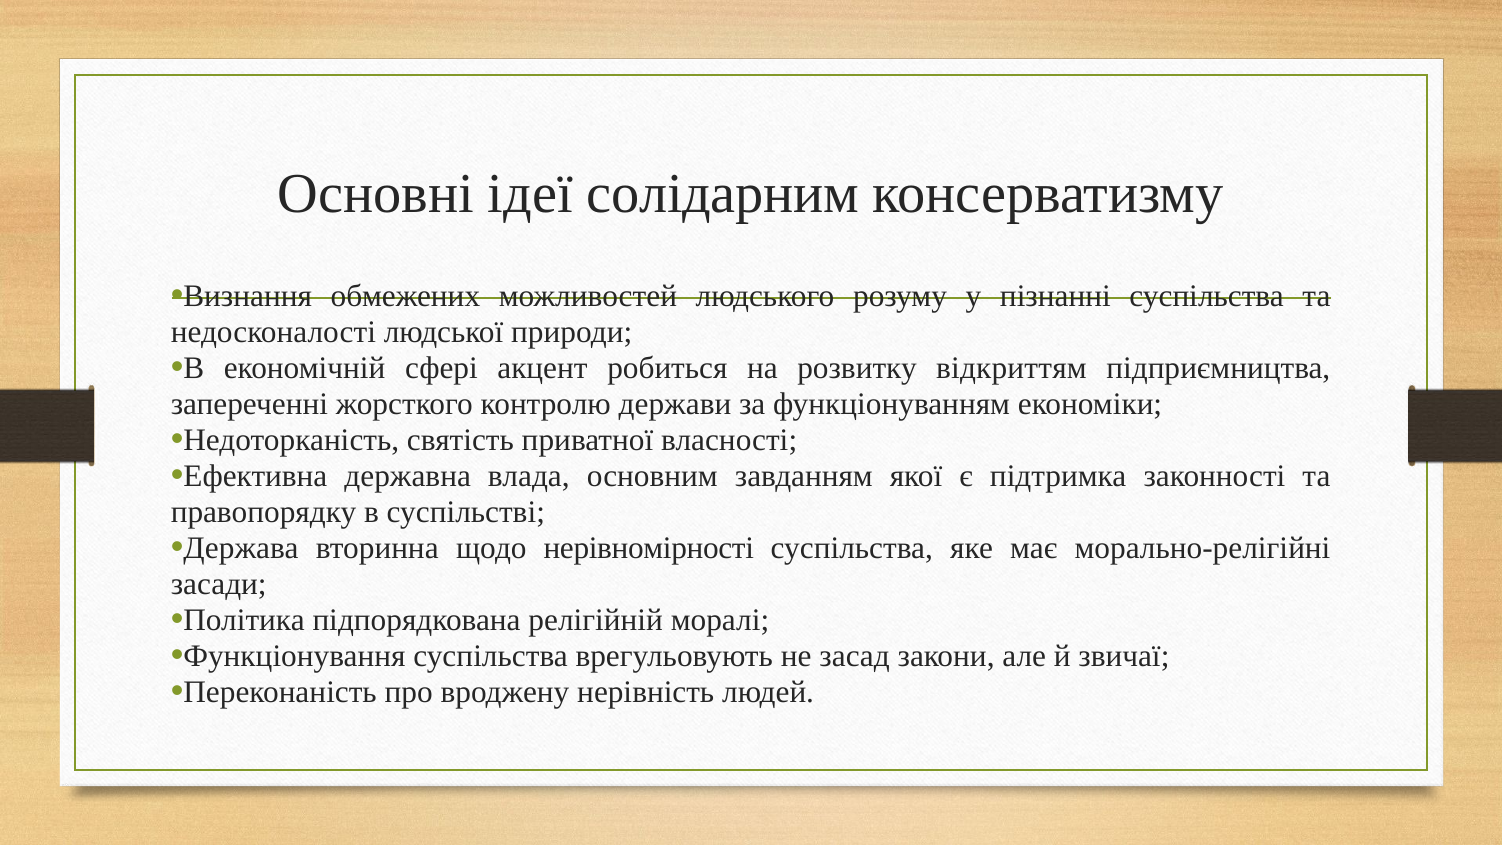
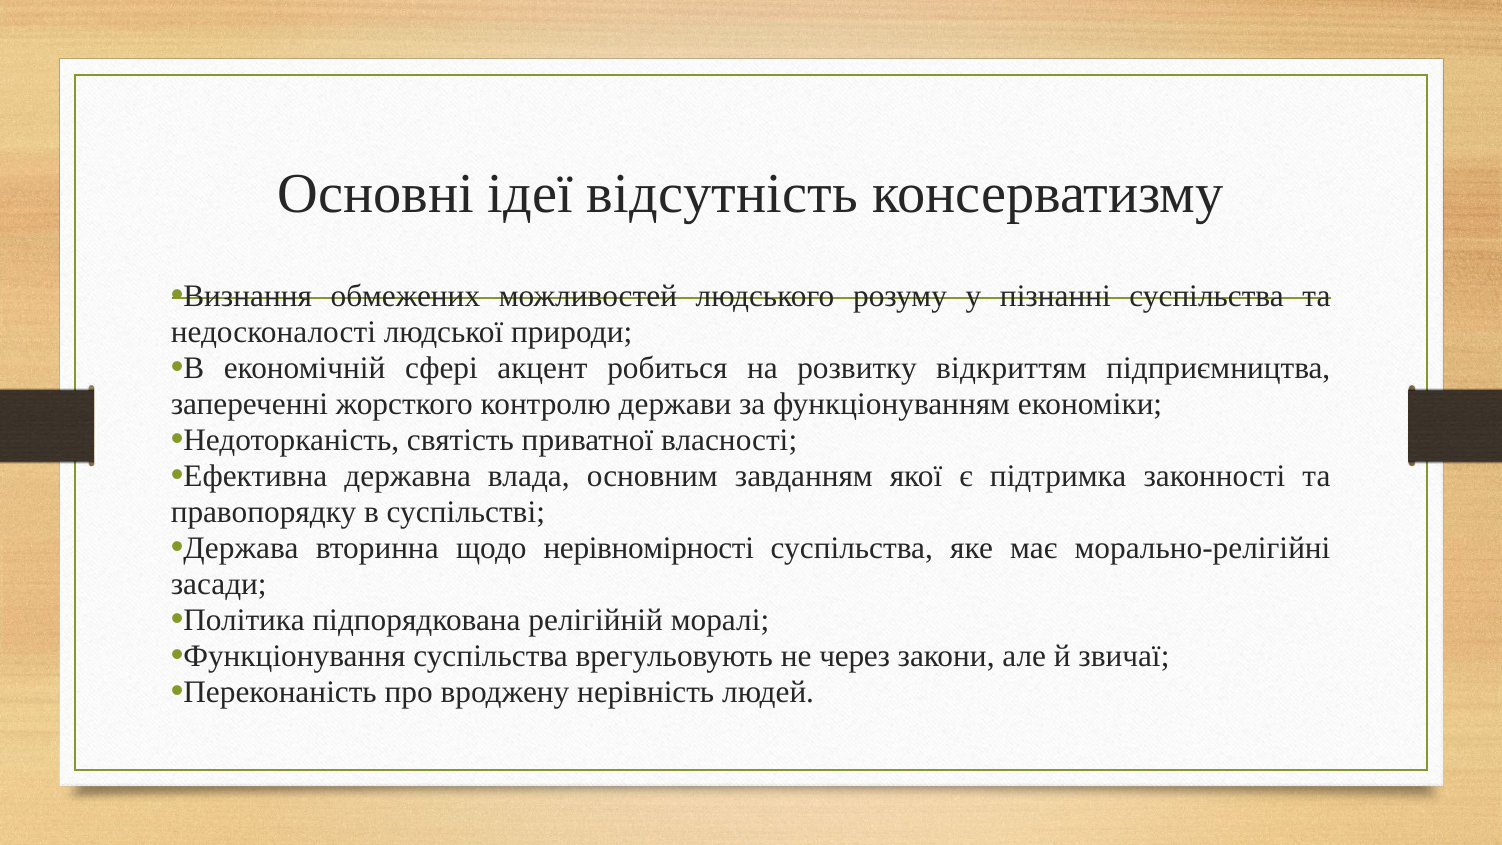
солідарним: солідарним -> відсутність
засад: засад -> через
